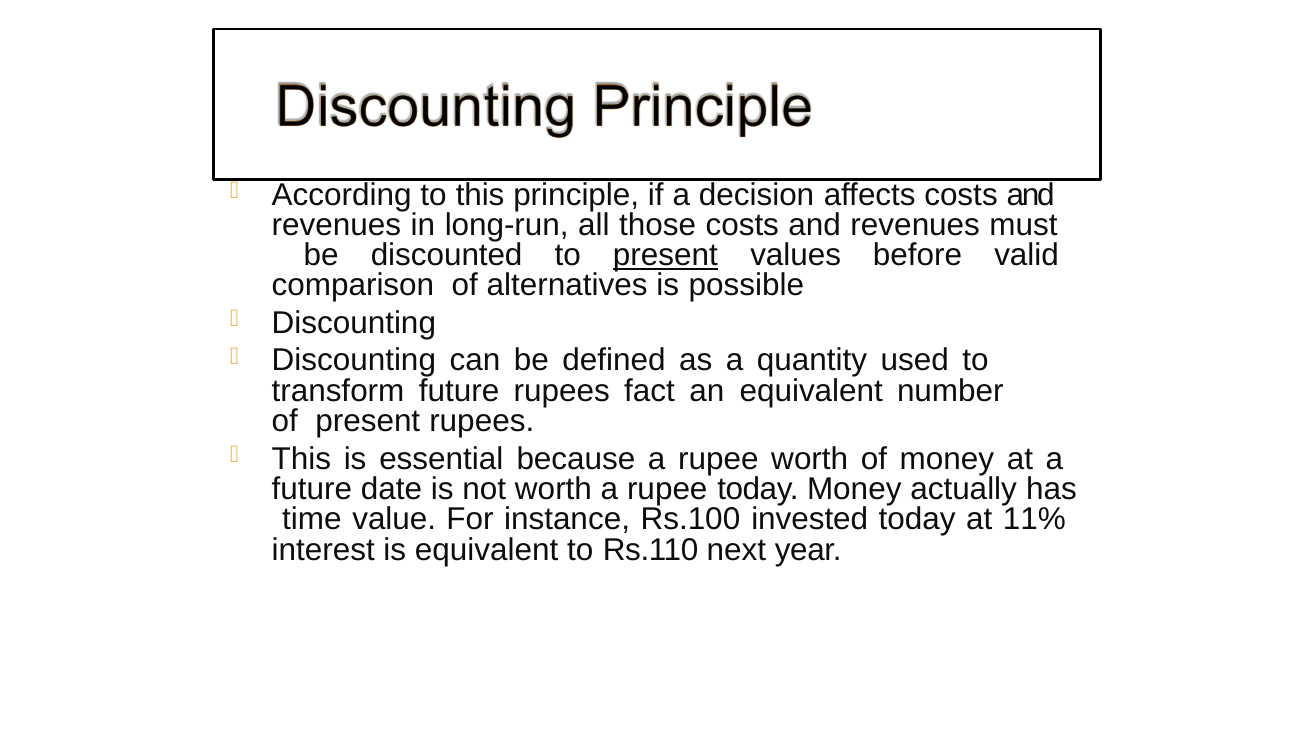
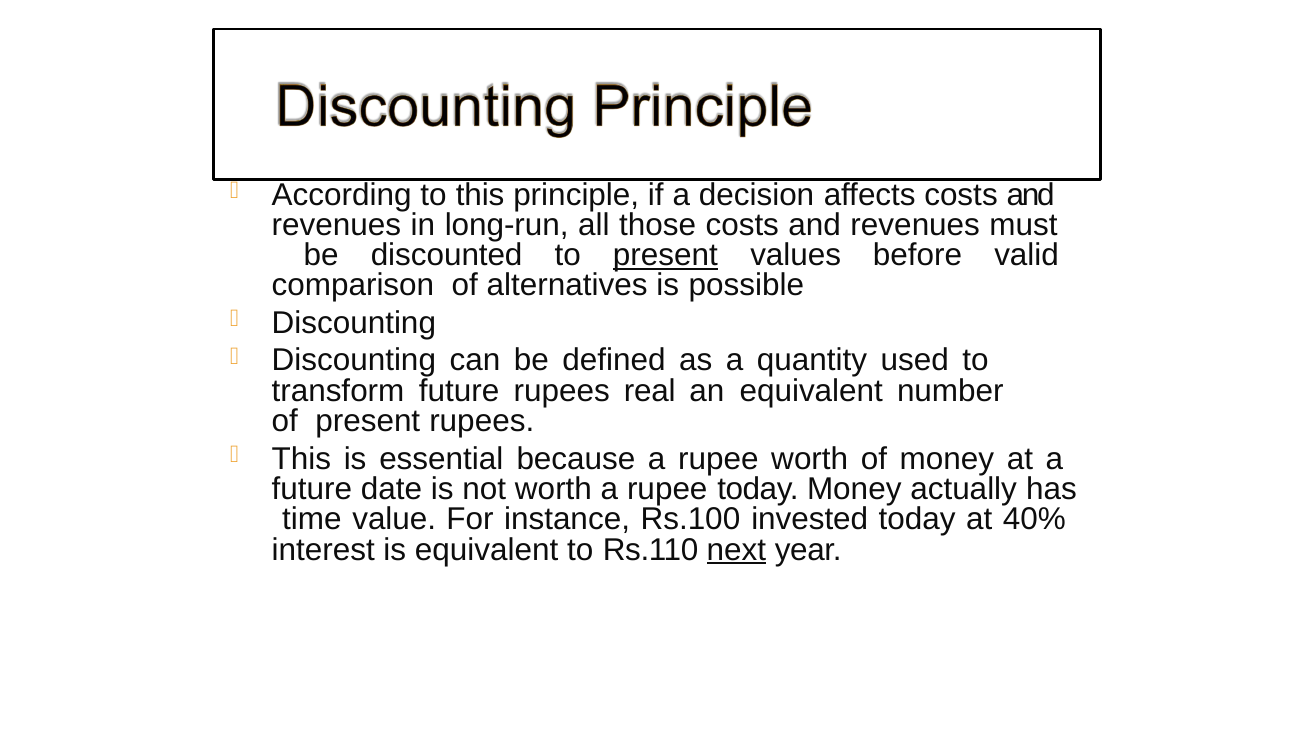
fact: fact -> real
11%: 11% -> 40%
next underline: none -> present
